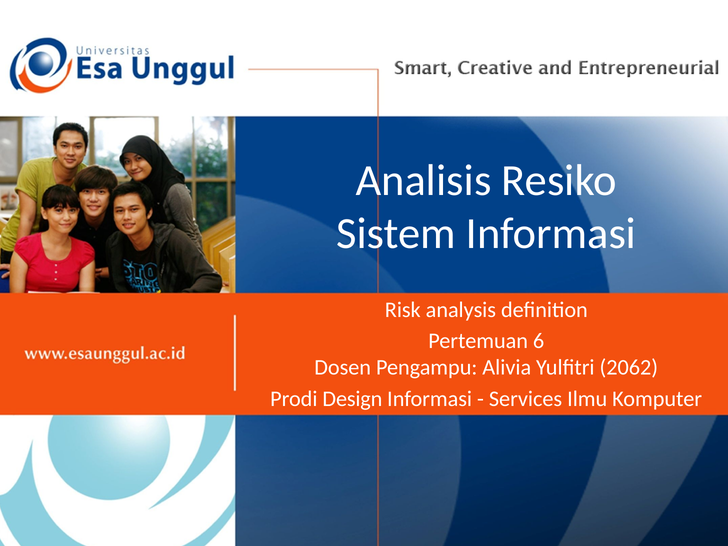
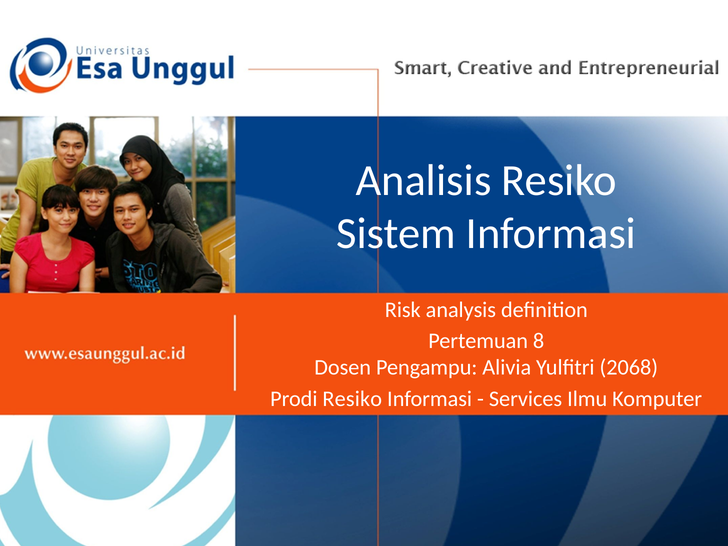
6: 6 -> 8
2062: 2062 -> 2068
Prodi Design: Design -> Resiko
